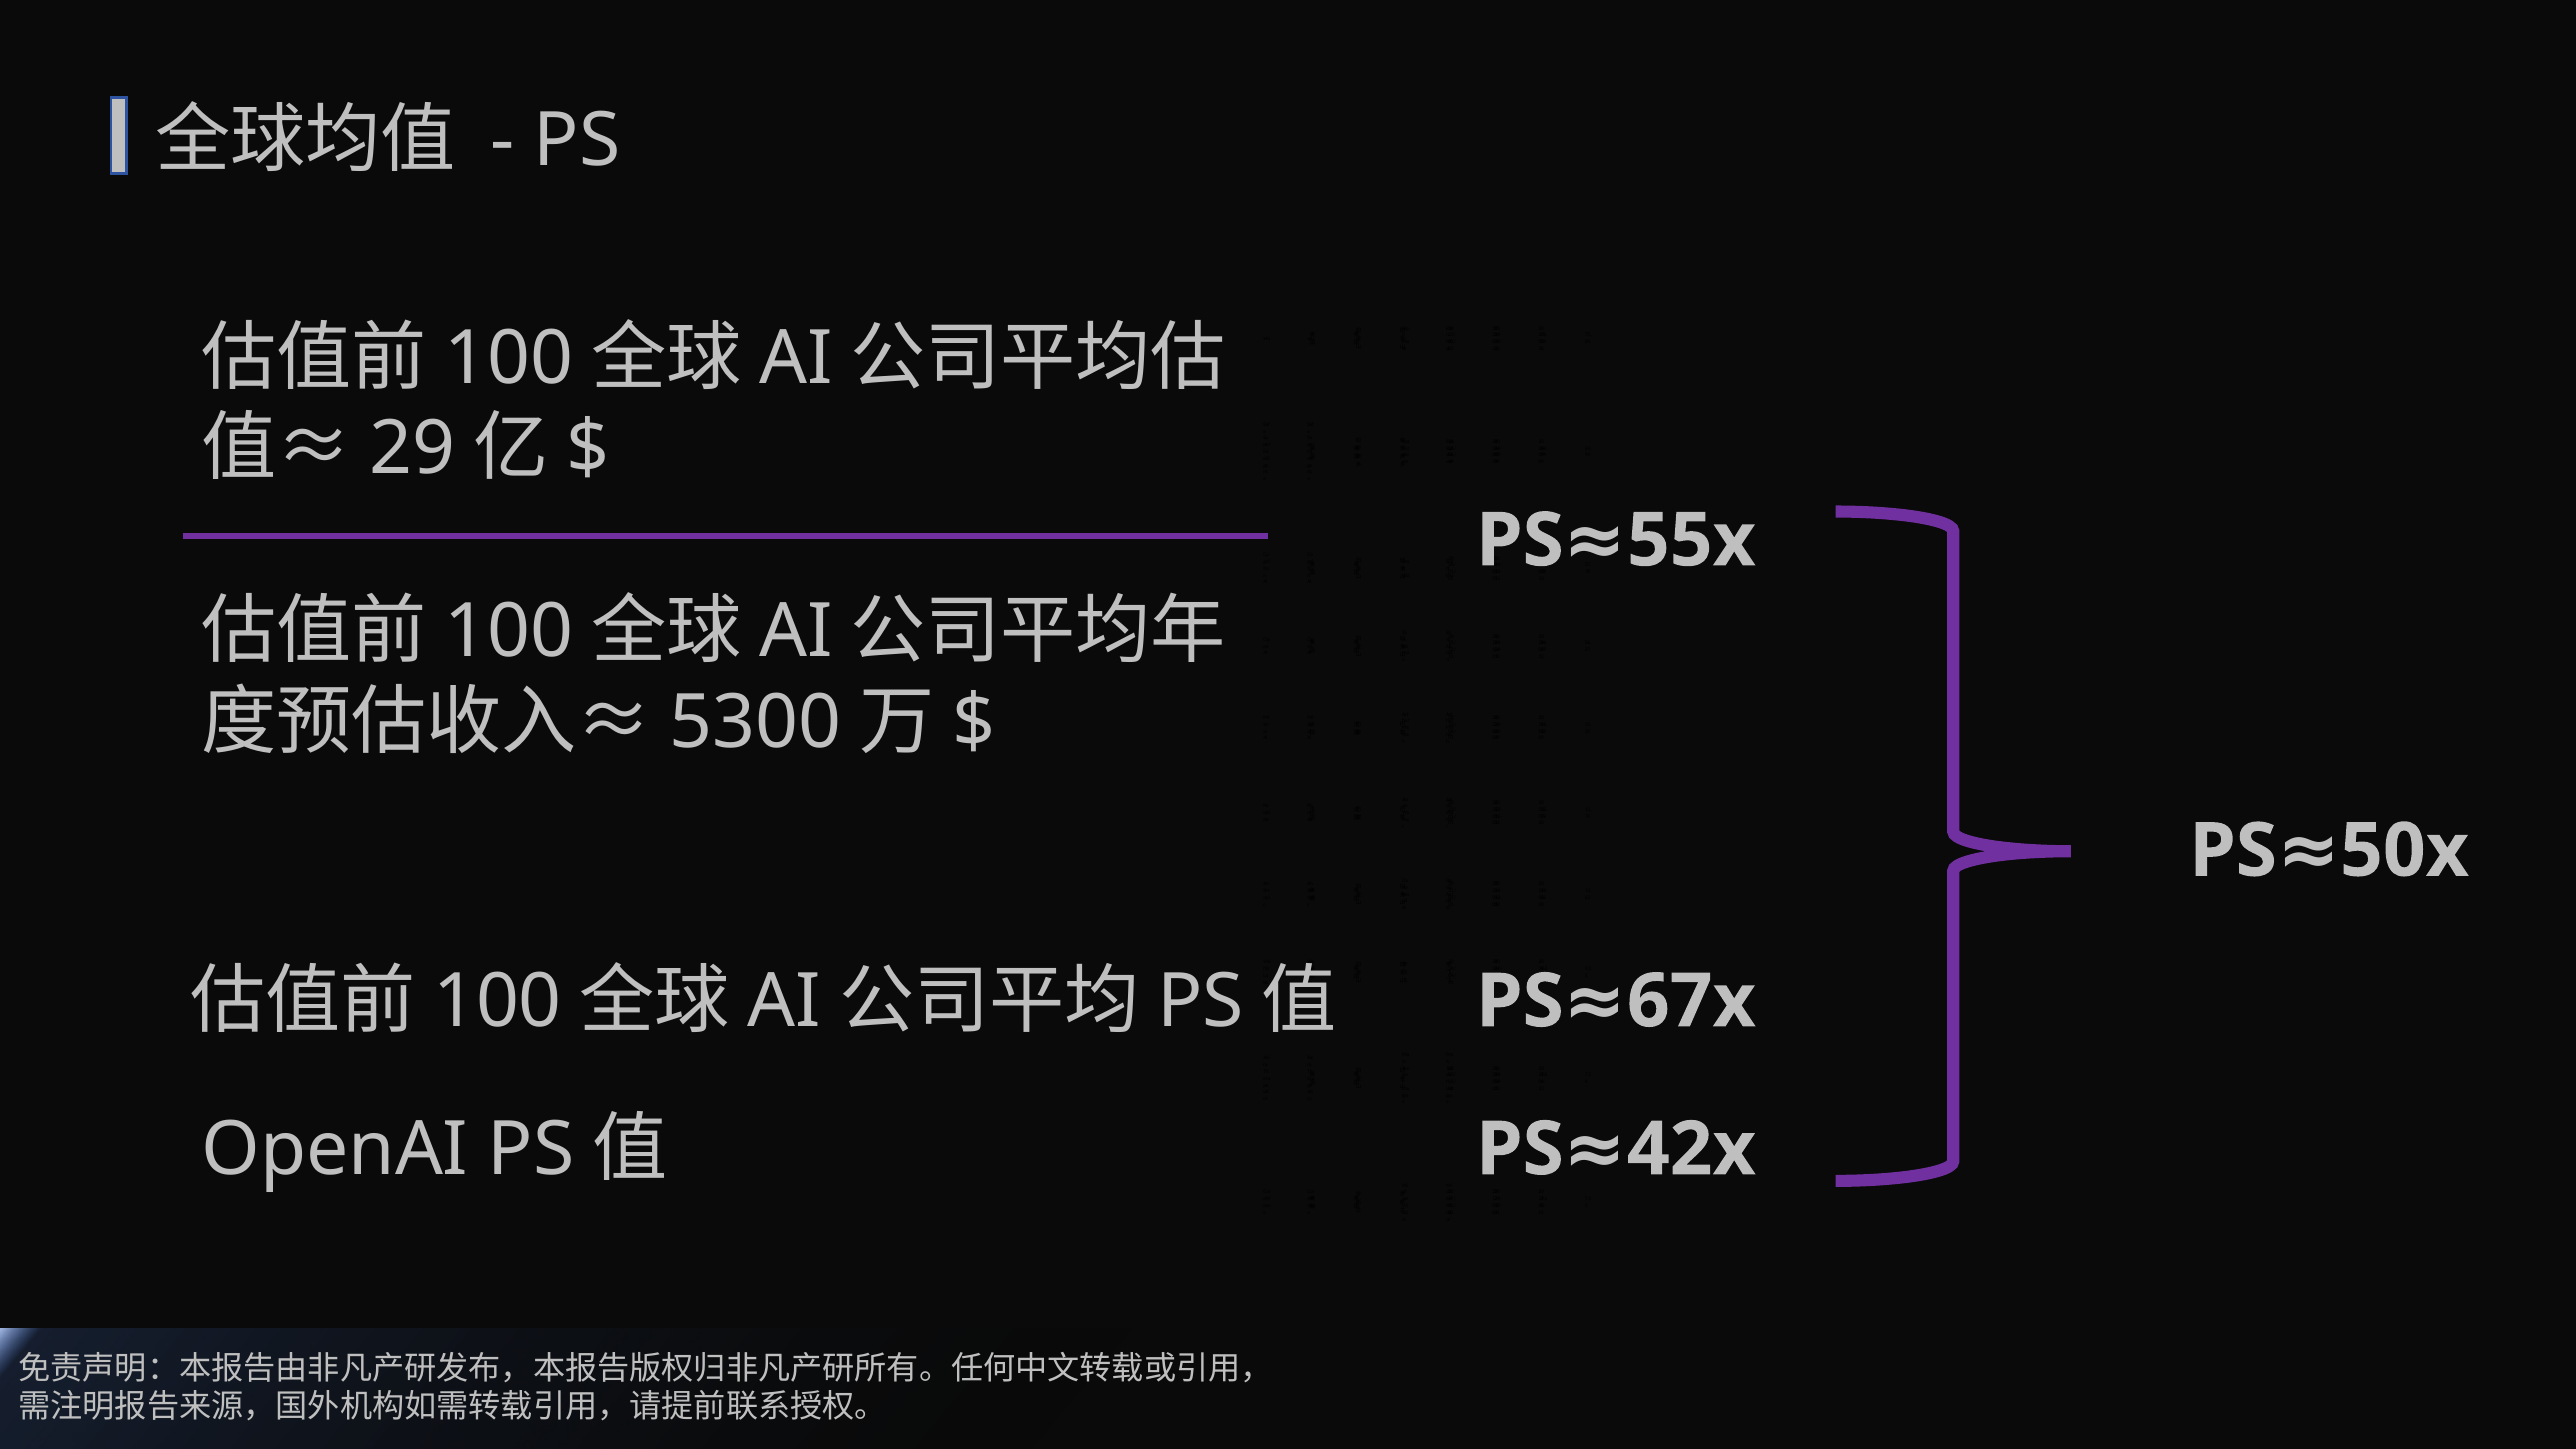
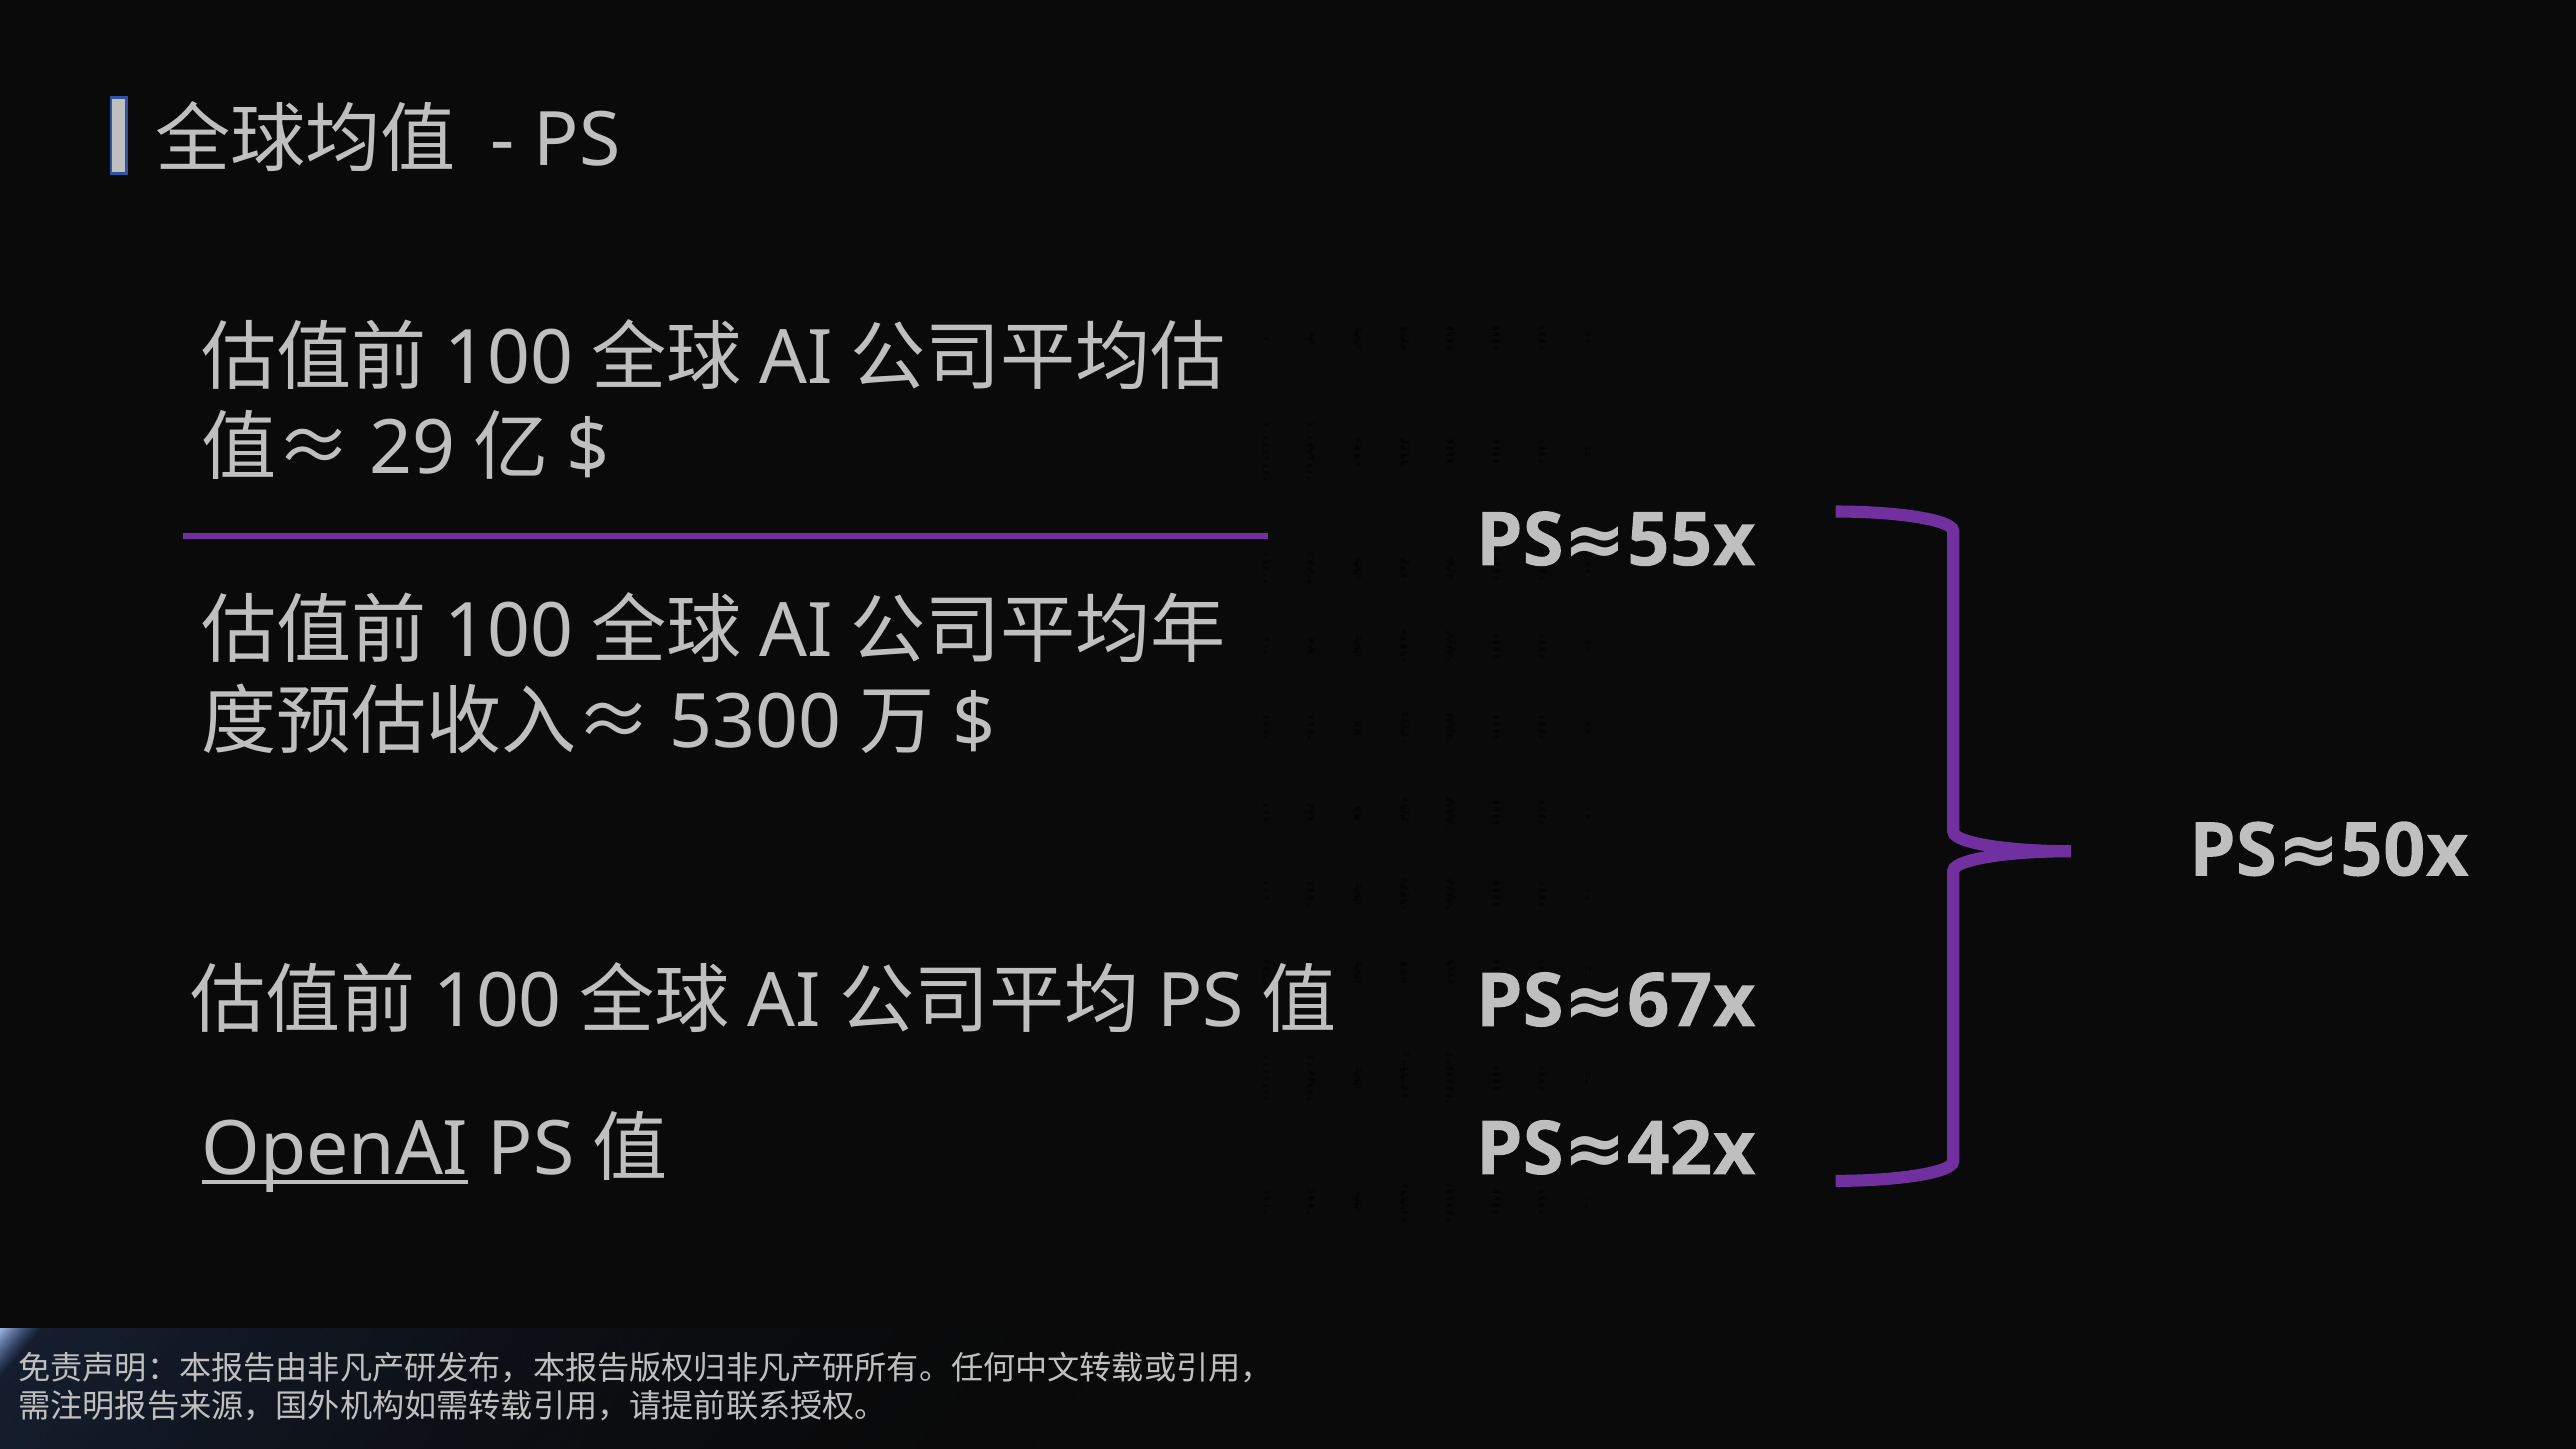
OpenAI underline: none -> present
